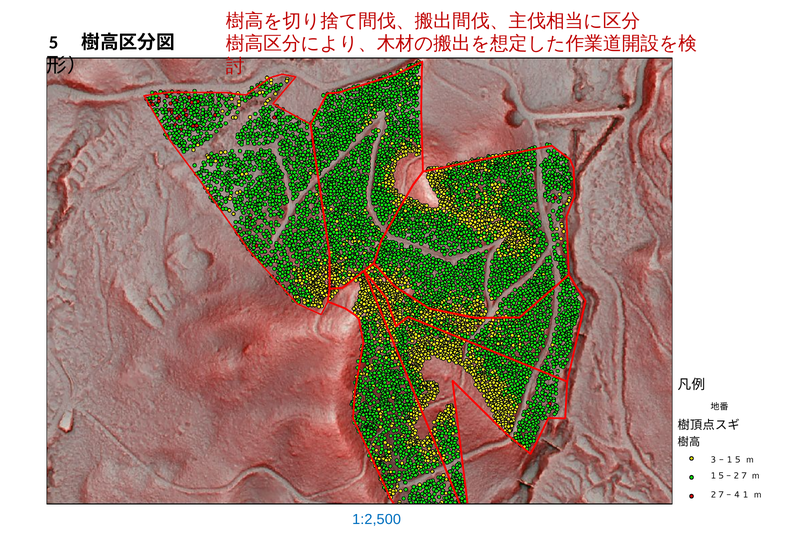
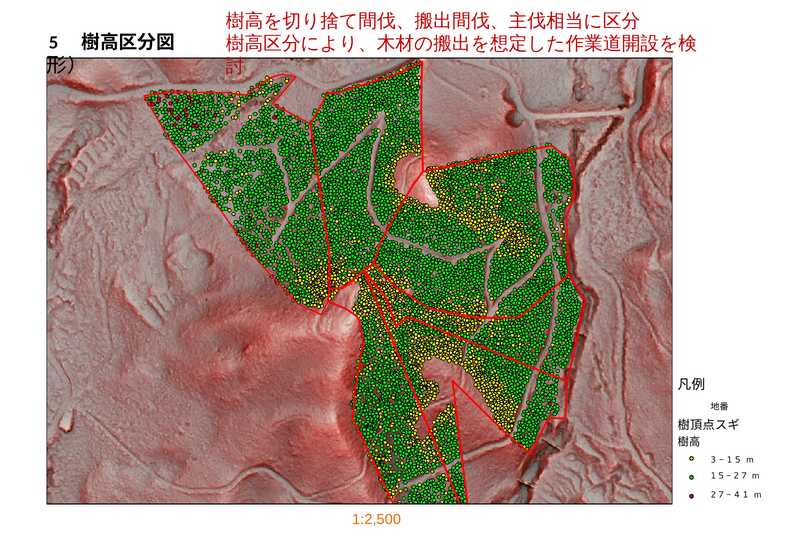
1:2,500 colour: blue -> orange
